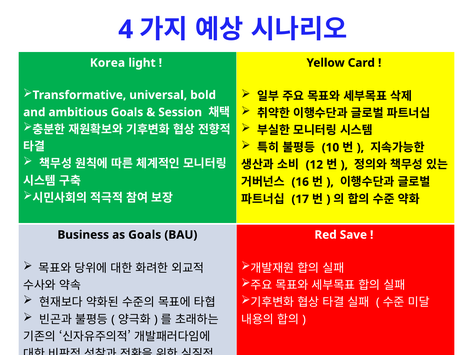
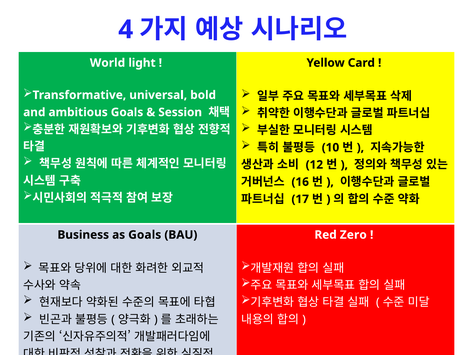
Korea: Korea -> World
Save: Save -> Zero
